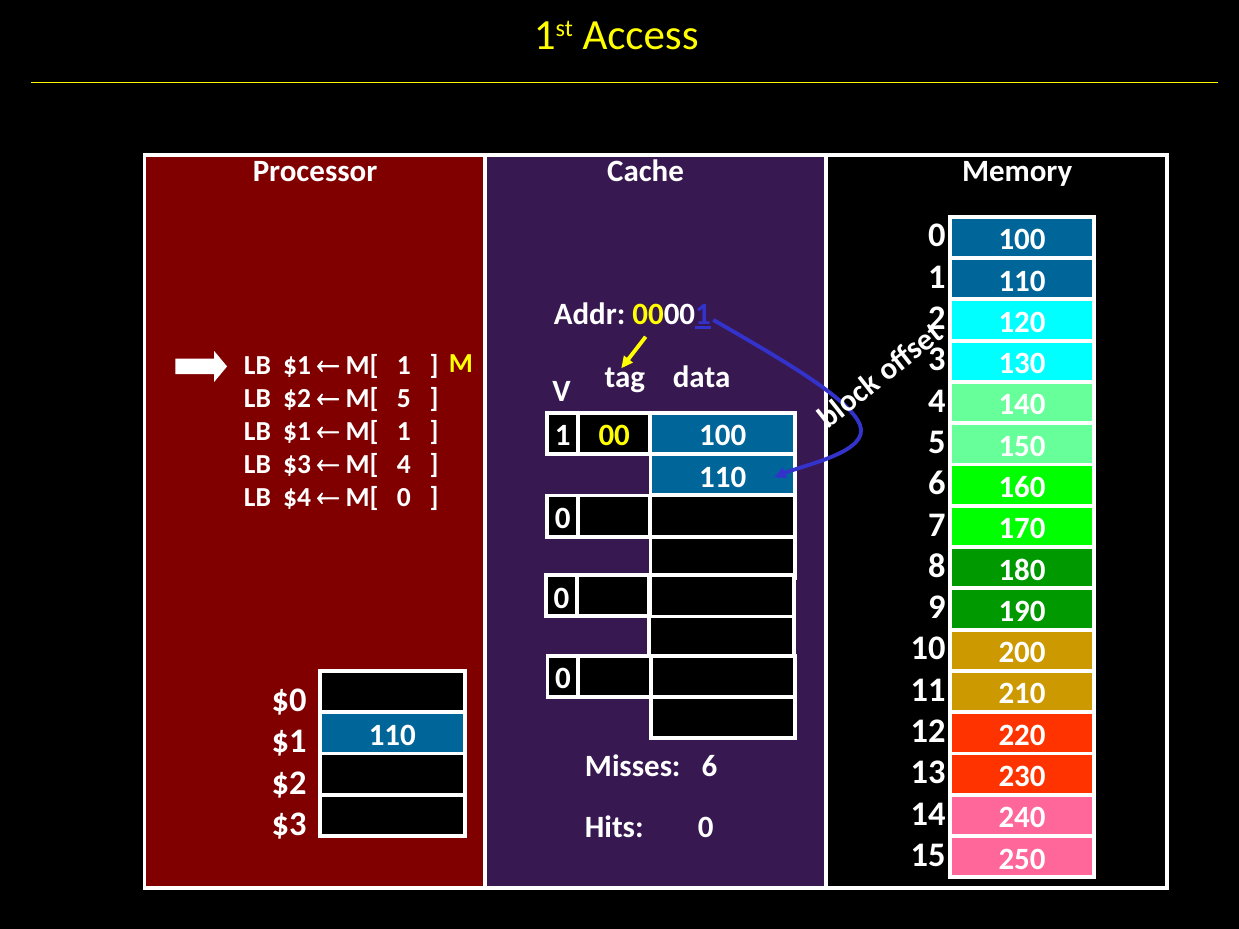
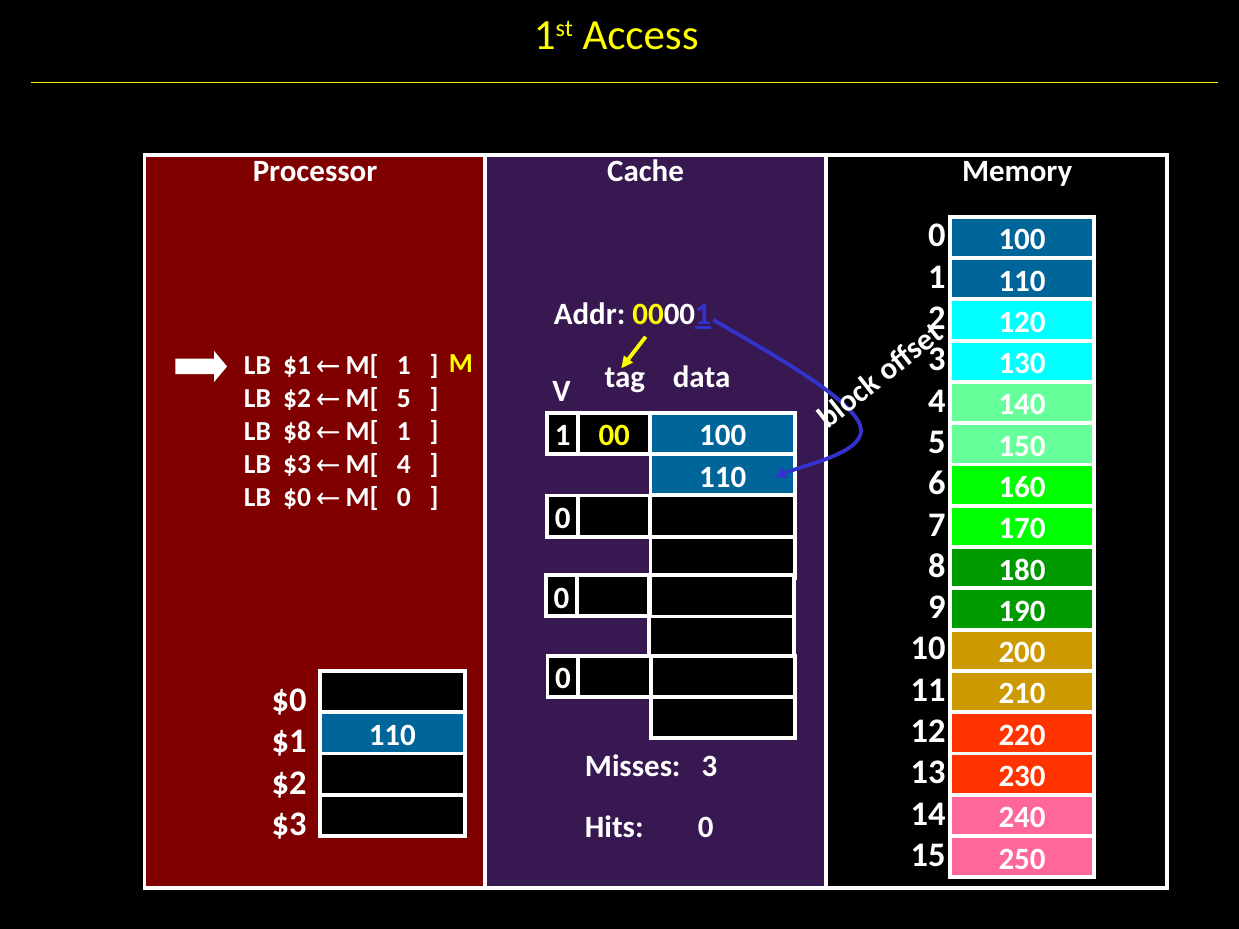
$1 at (297, 431): $1 -> $8
LB $4: $4 -> $0
Misses 6: 6 -> 3
